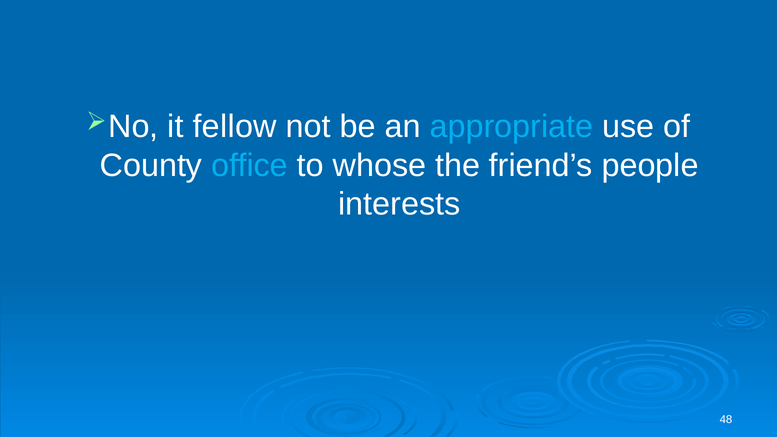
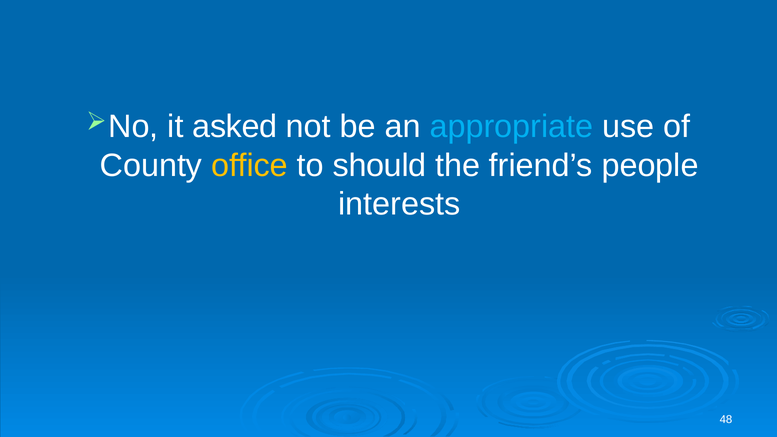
fellow: fellow -> asked
office colour: light blue -> yellow
whose: whose -> should
